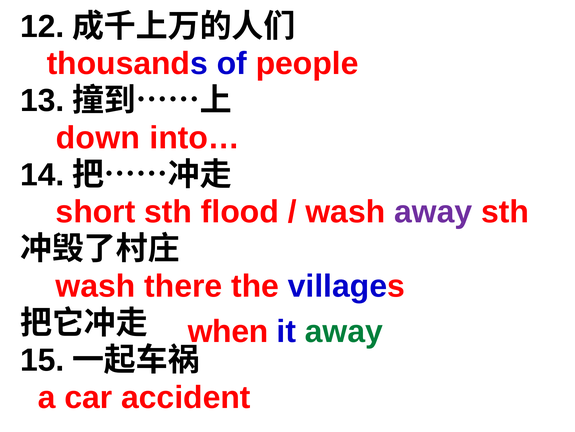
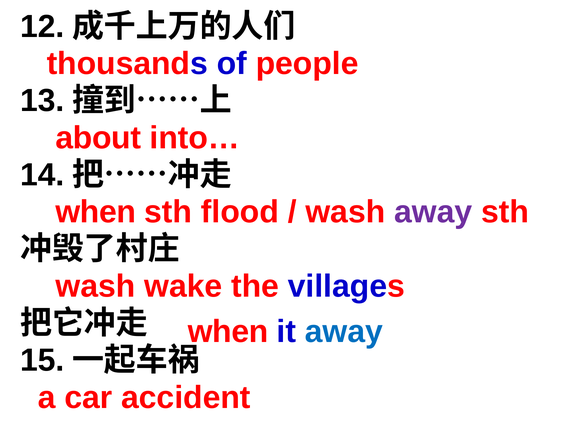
down: down -> about
short at (95, 212): short -> when
there: there -> wake
away at (344, 331) colour: green -> blue
